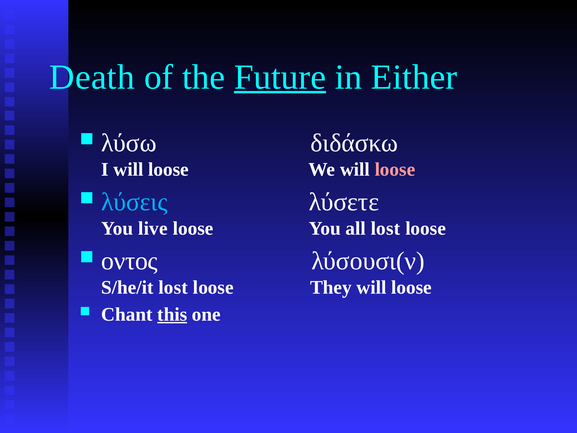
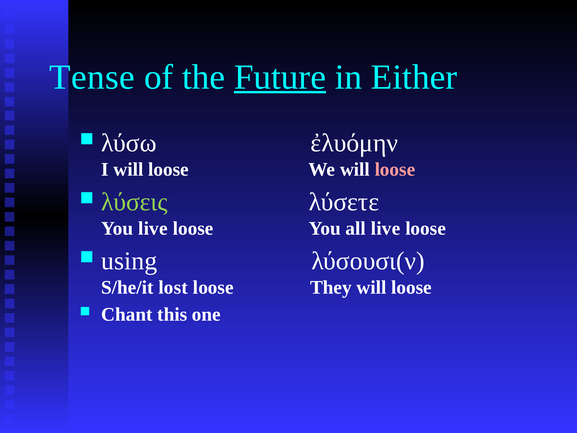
Death: Death -> Tense
διδάσκω: διδάσκω -> ἐλυόμην
λύσεις colour: light blue -> light green
all lost: lost -> live
οντος: οντος -> using
this underline: present -> none
